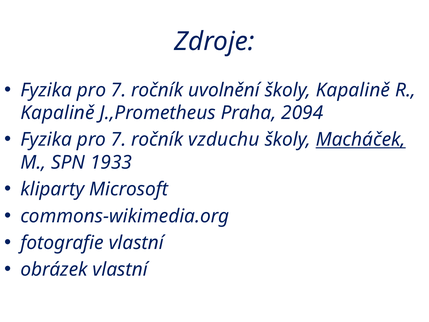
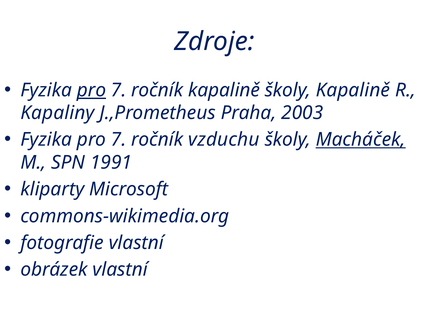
pro at (92, 90) underline: none -> present
ročník uvolnění: uvolnění -> kapalině
Kapalině at (57, 113): Kapalině -> Kapaliny
2094: 2094 -> 2003
1933: 1933 -> 1991
